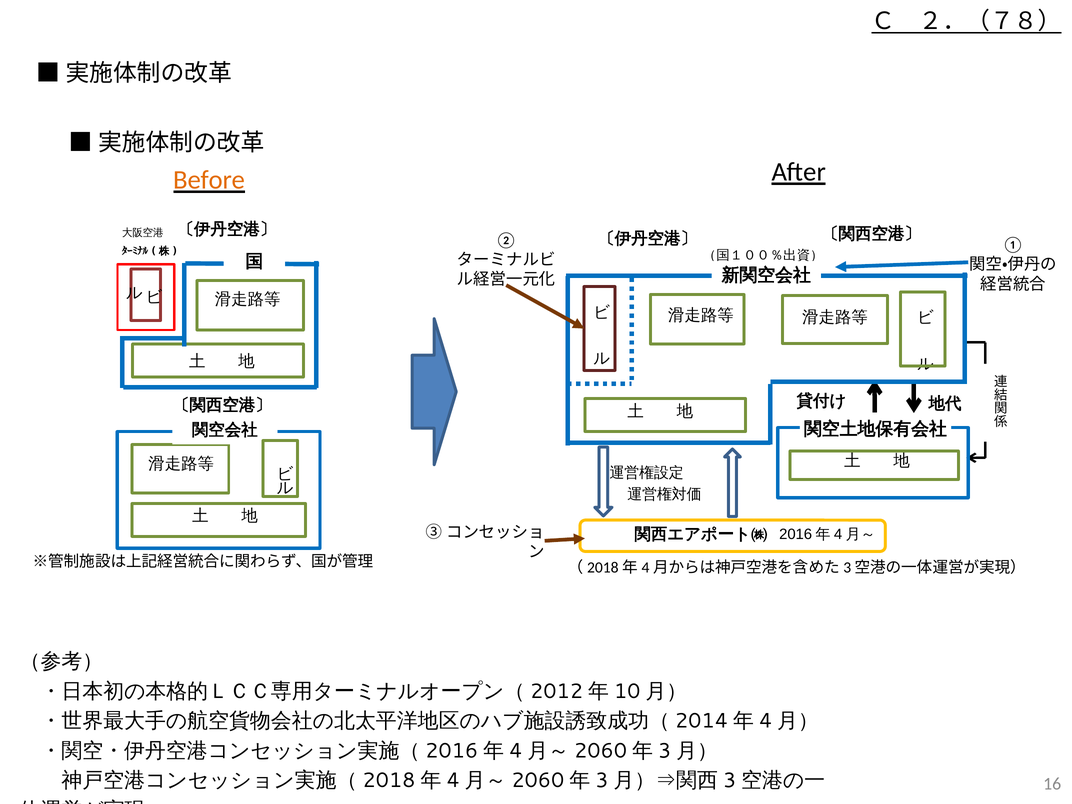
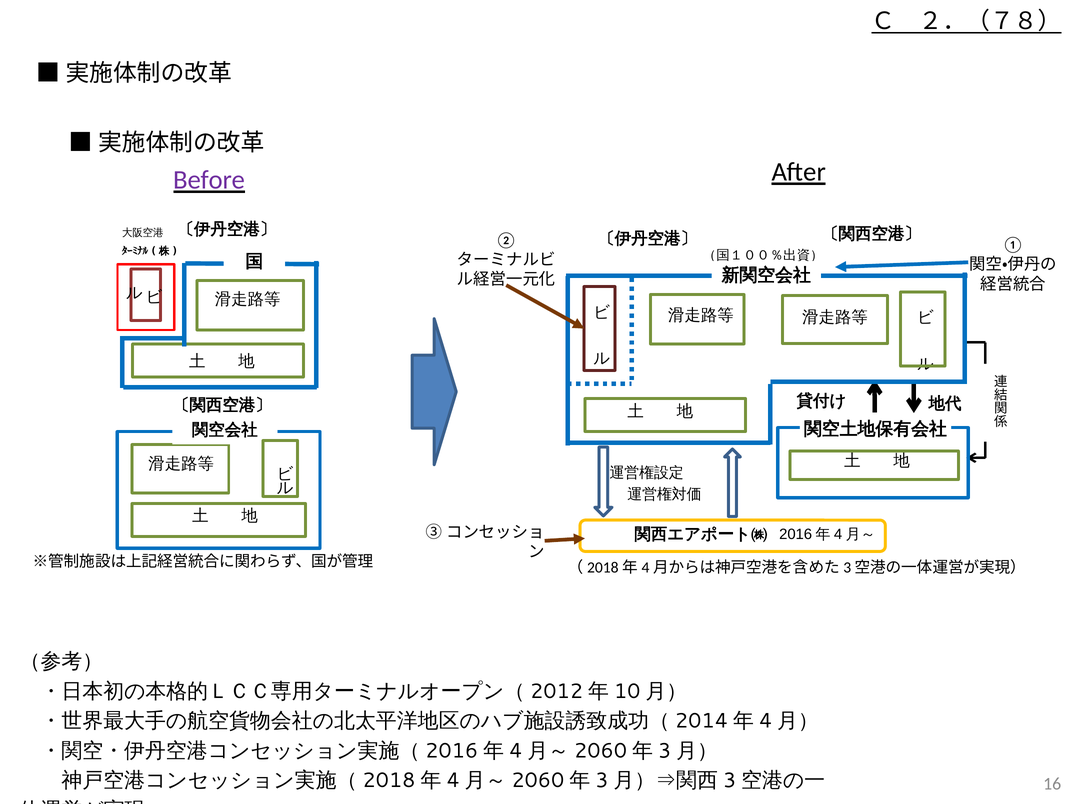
Before colour: orange -> purple
